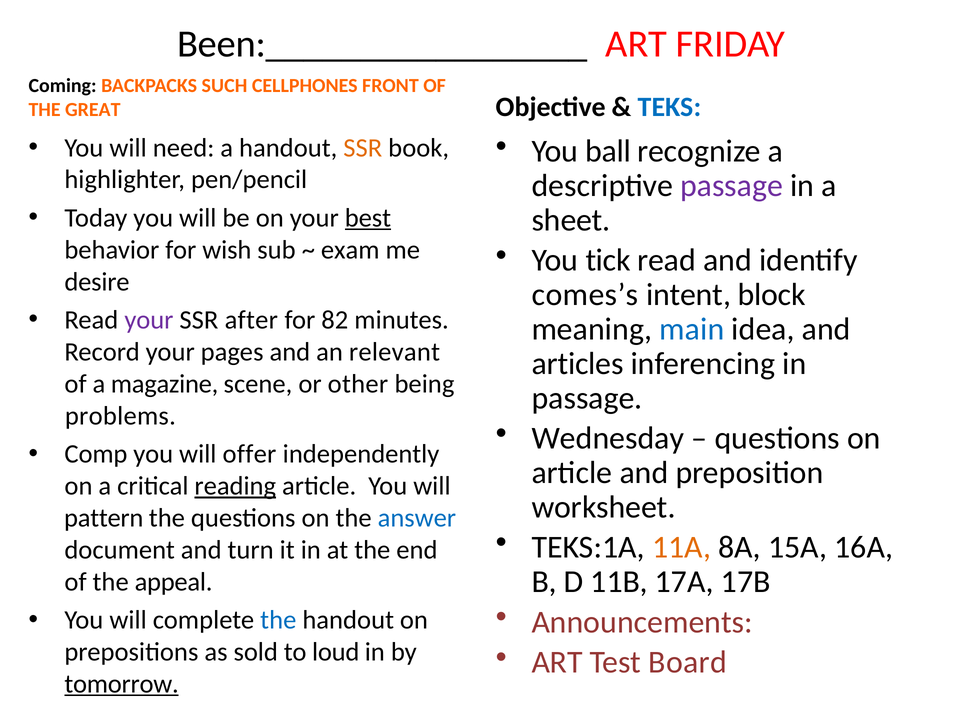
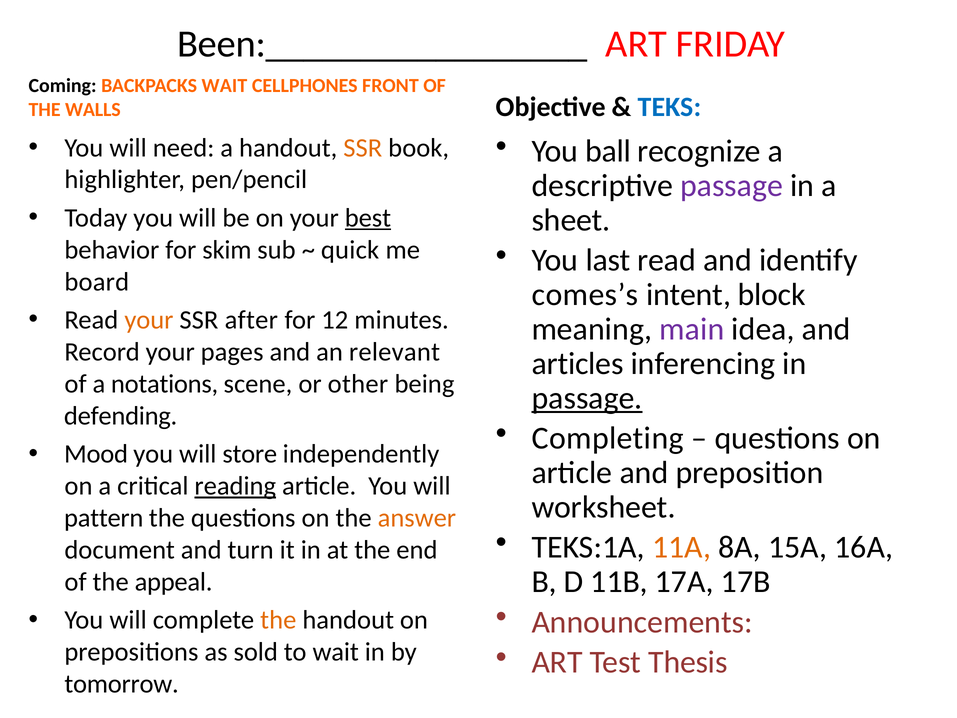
BACKPACKS SUCH: SUCH -> WAIT
GREAT: GREAT -> WALLS
wish: wish -> skim
exam: exam -> quick
tick: tick -> last
desire: desire -> board
your at (149, 320) colour: purple -> orange
82: 82 -> 12
main colour: blue -> purple
magazine: magazine -> notations
passage at (587, 398) underline: none -> present
problems: problems -> defending
Wednesday: Wednesday -> Completing
Comp: Comp -> Mood
offer: offer -> store
answer colour: blue -> orange
the at (278, 620) colour: blue -> orange
to loud: loud -> wait
Board: Board -> Thesis
tomorrow underline: present -> none
